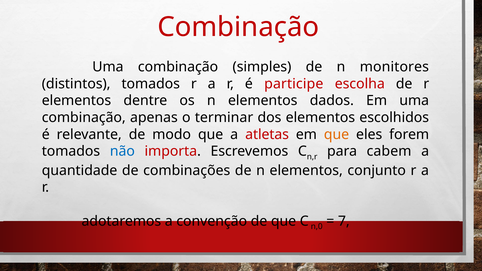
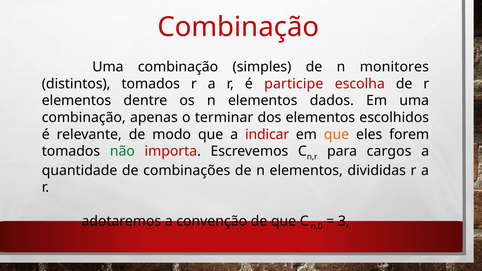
atletas: atletas -> indicar
não colour: blue -> green
cabem: cabem -> cargos
conjunto: conjunto -> divididas
7: 7 -> 3
